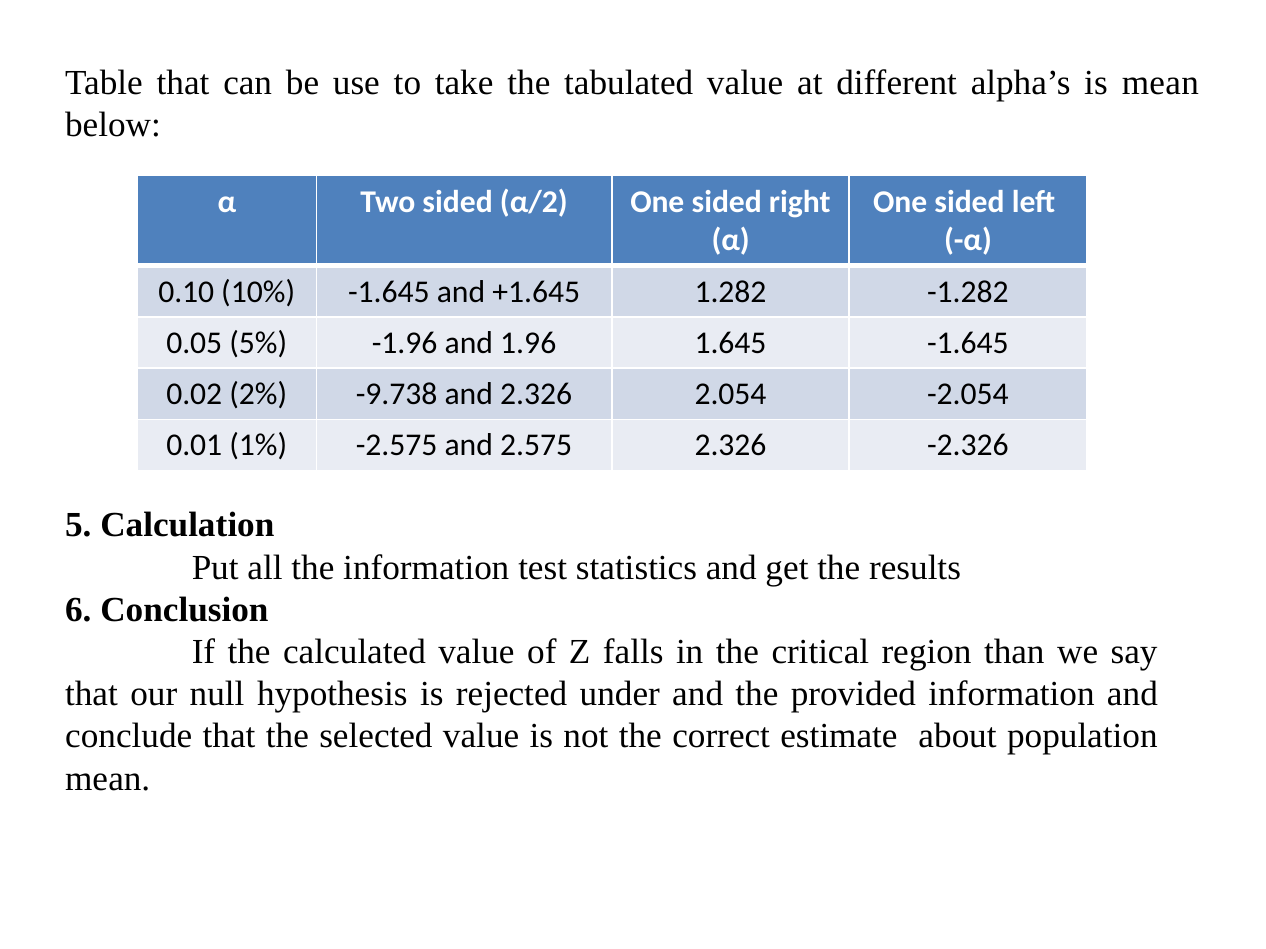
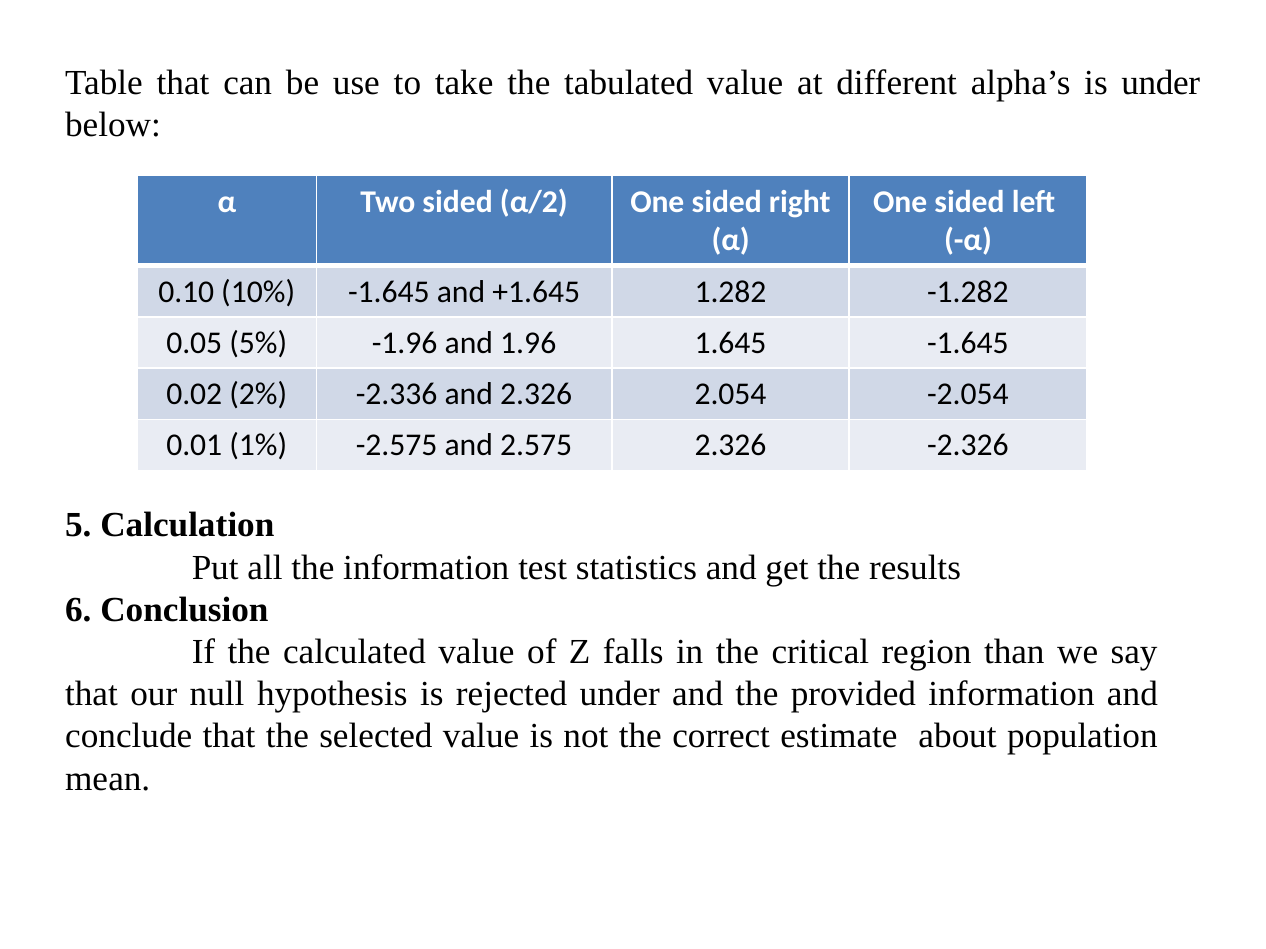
is mean: mean -> under
-9.738: -9.738 -> -2.336
